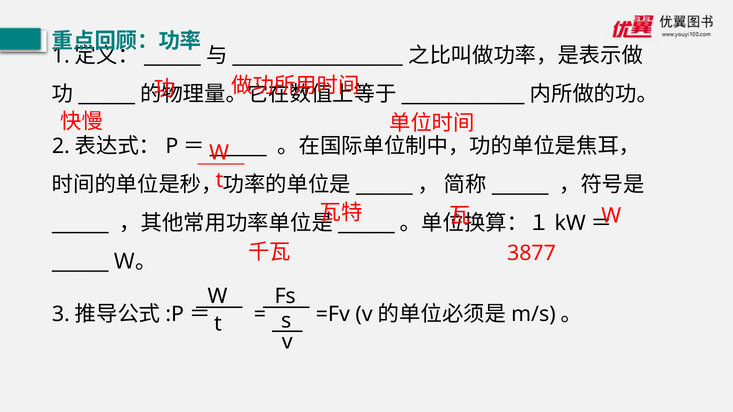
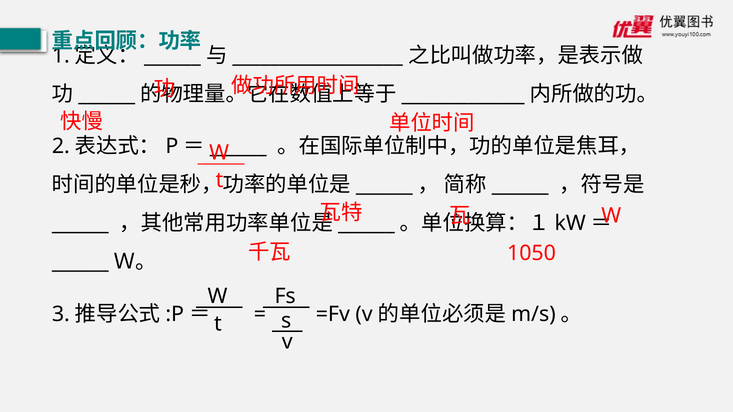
3877: 3877 -> 1050
